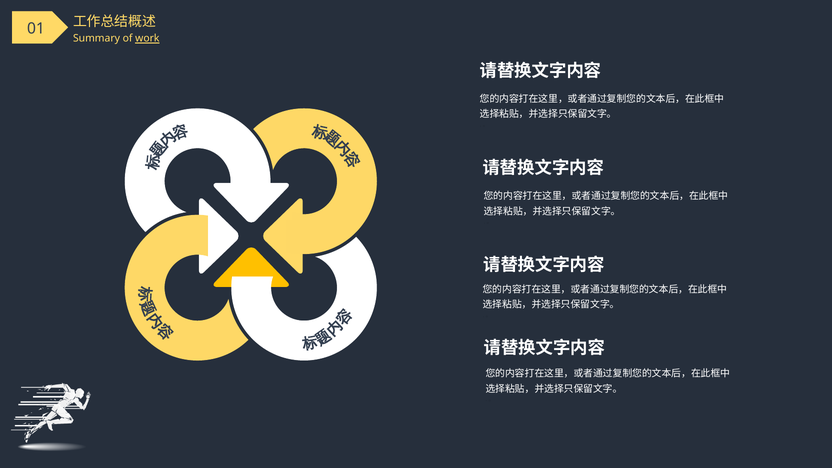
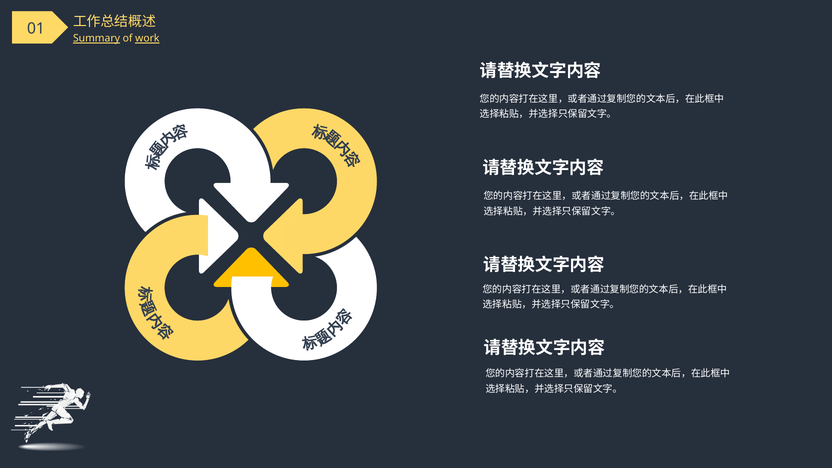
Summary underline: none -> present
